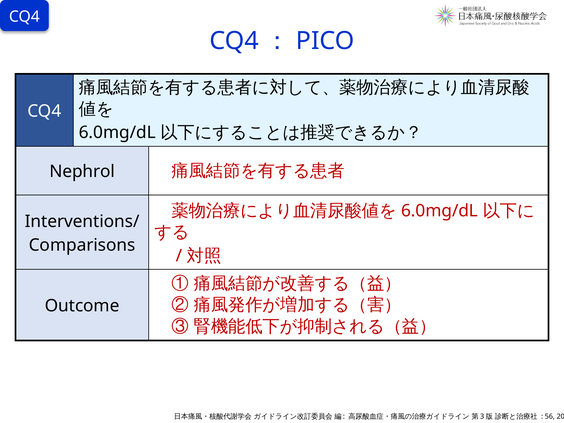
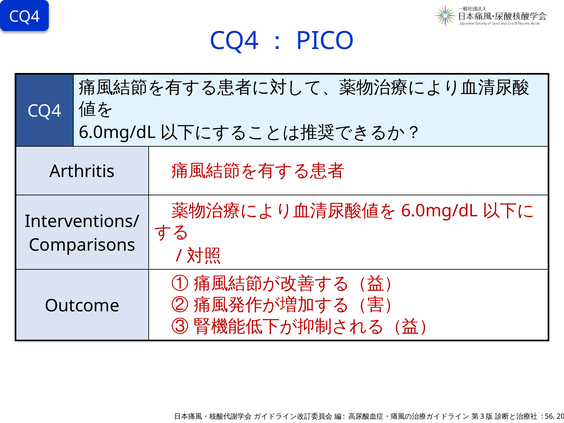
Nephrol: Nephrol -> Arthritis
